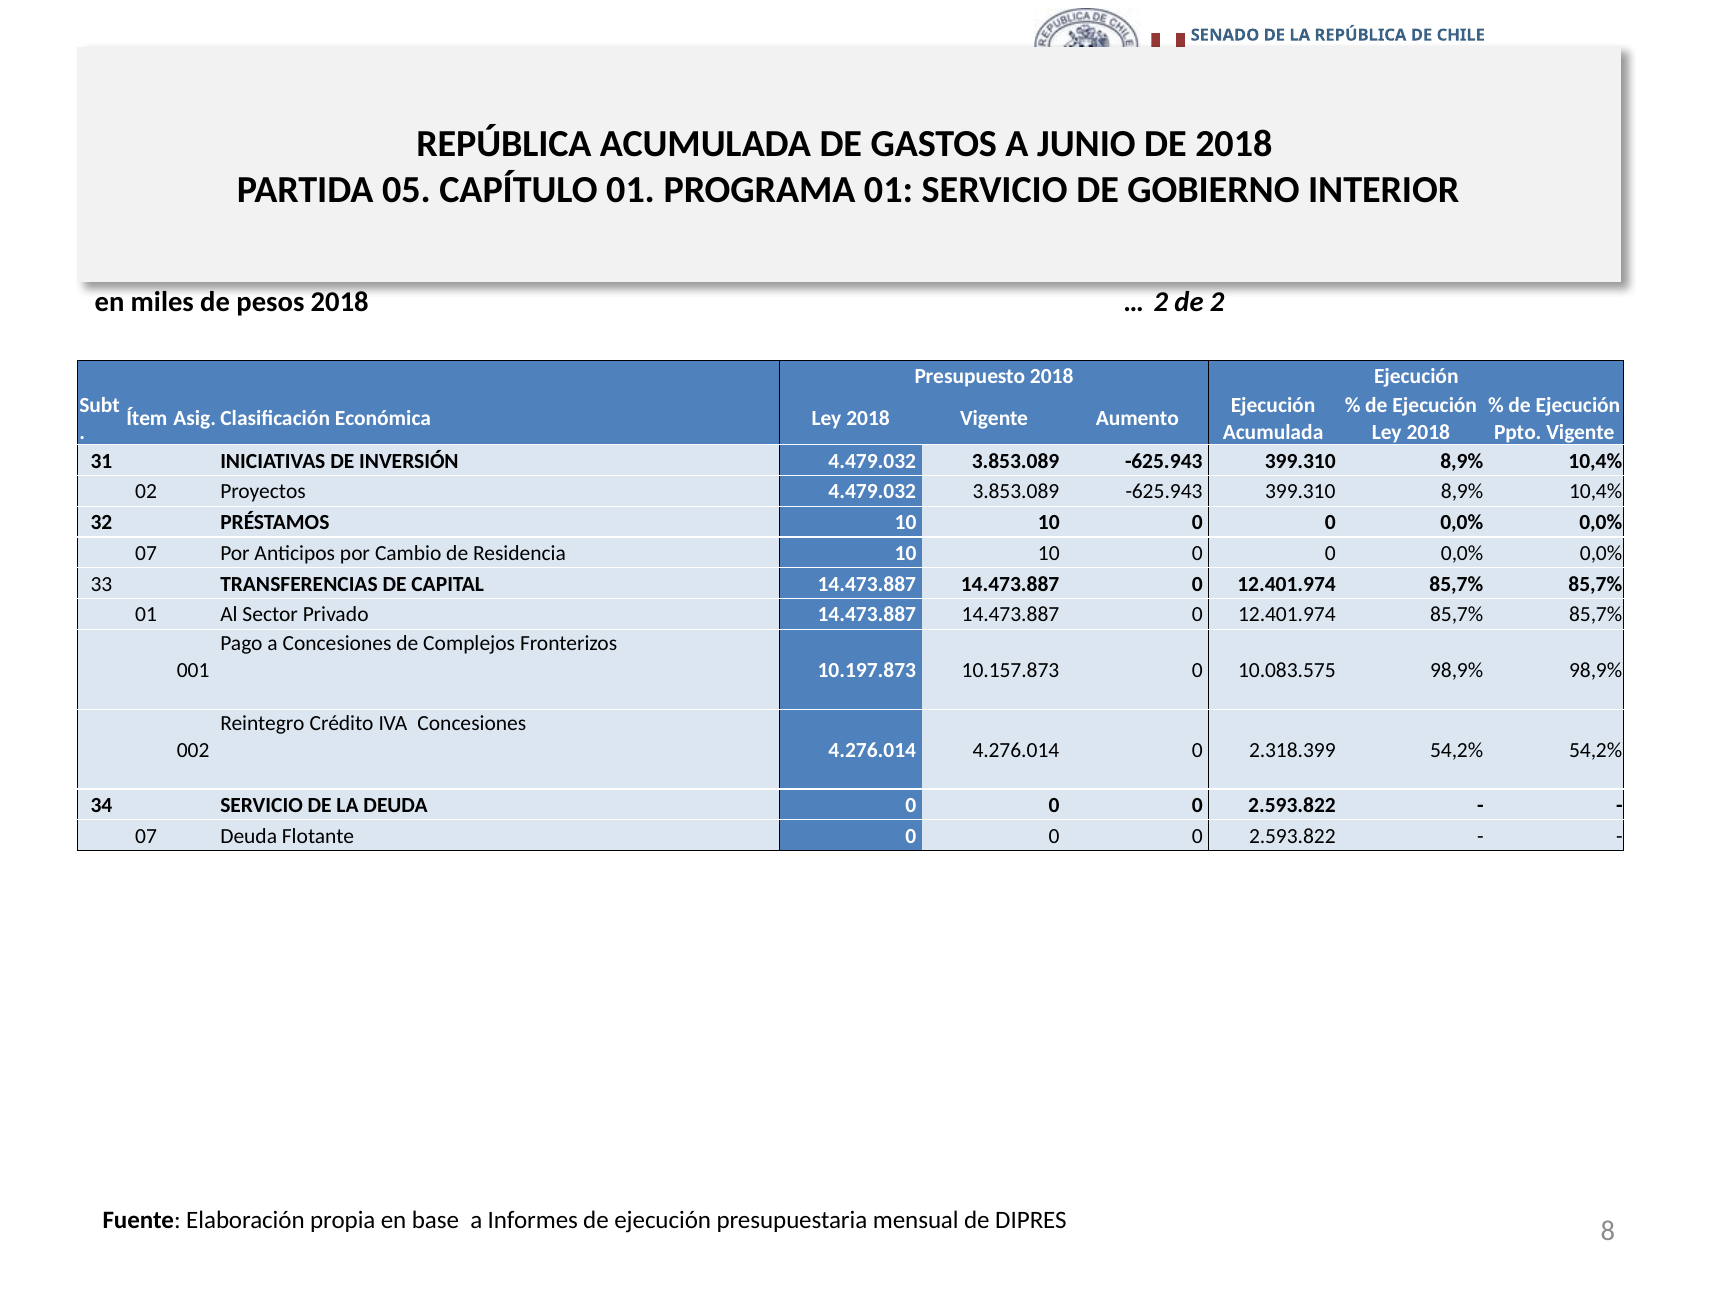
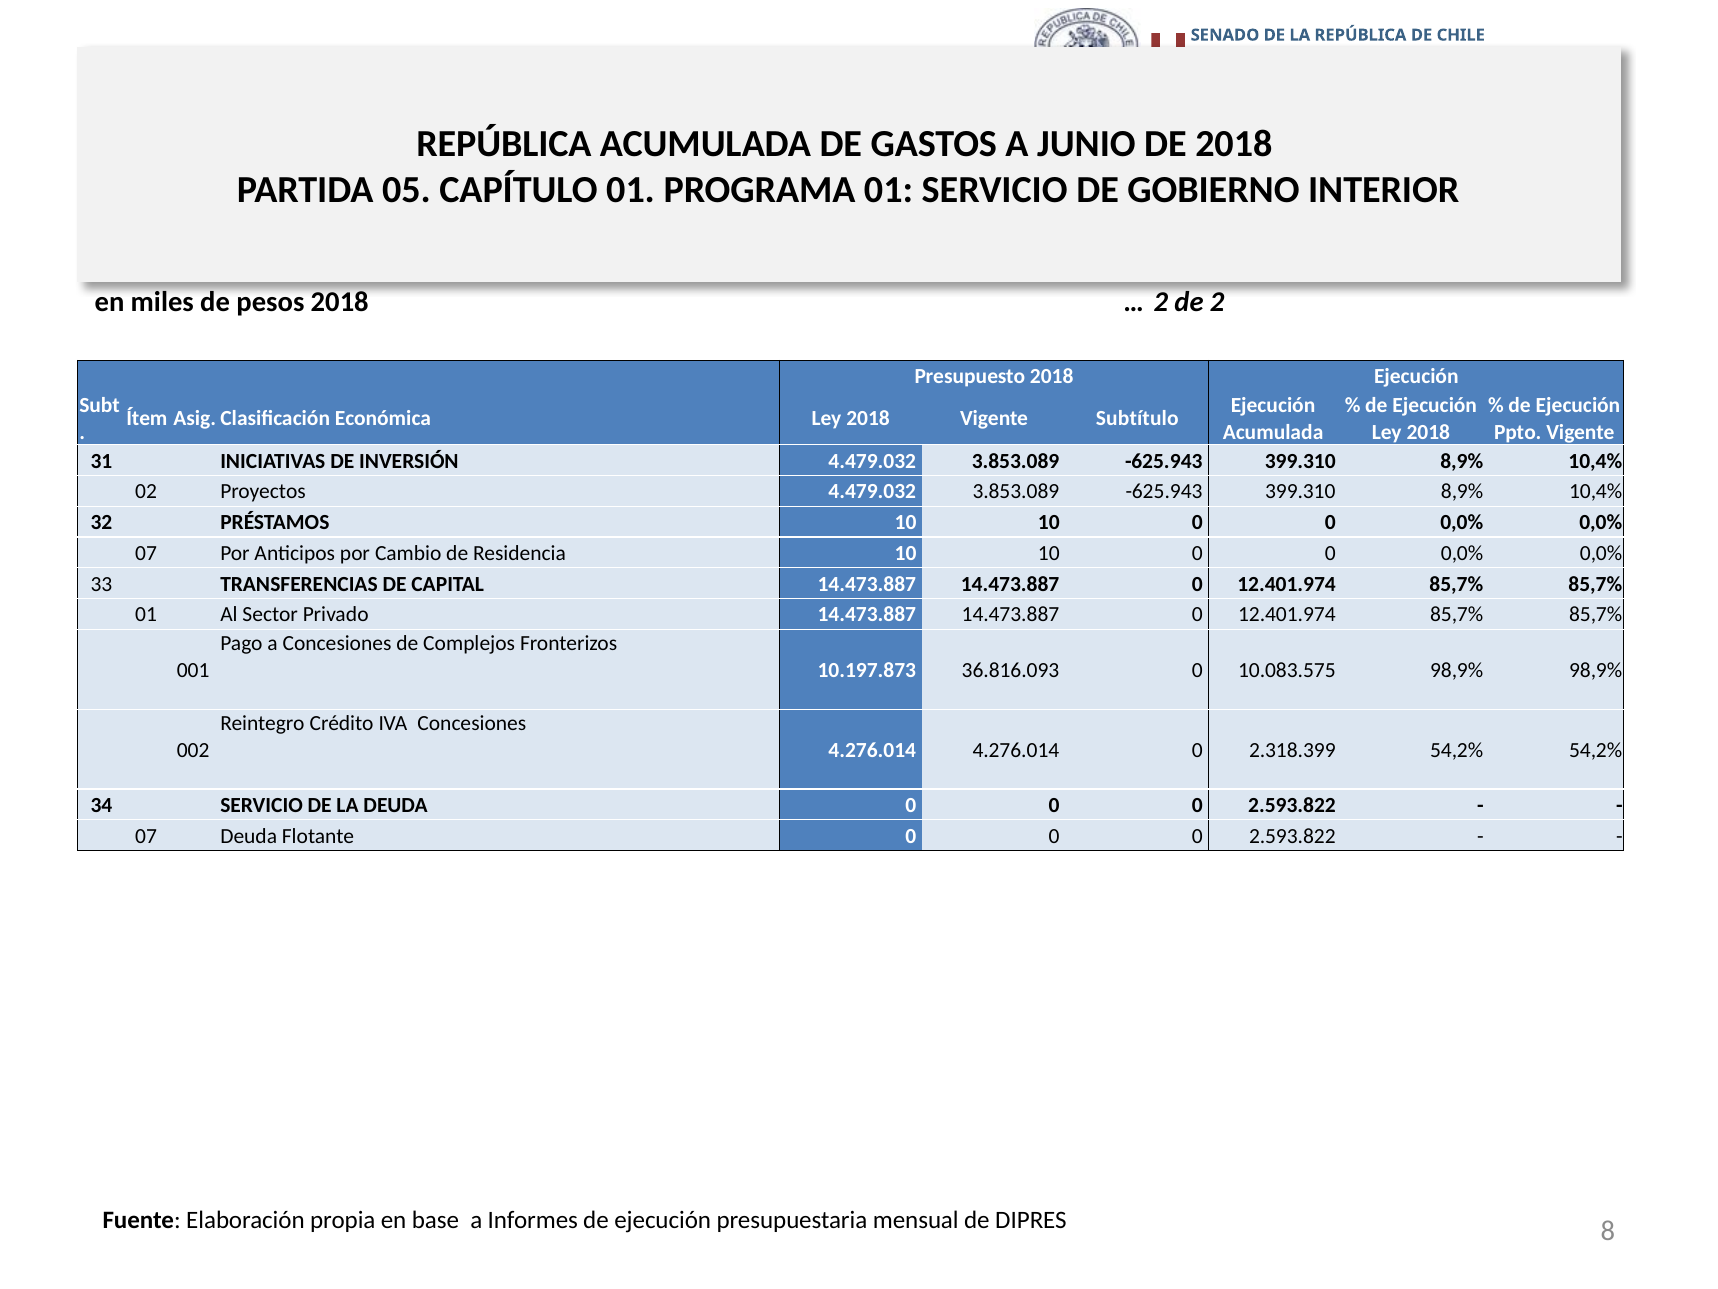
Aumento: Aumento -> Subtítulo
10.157.873: 10.157.873 -> 36.816.093
